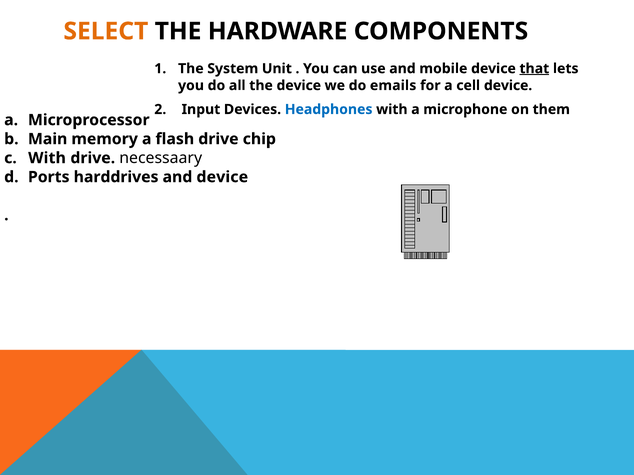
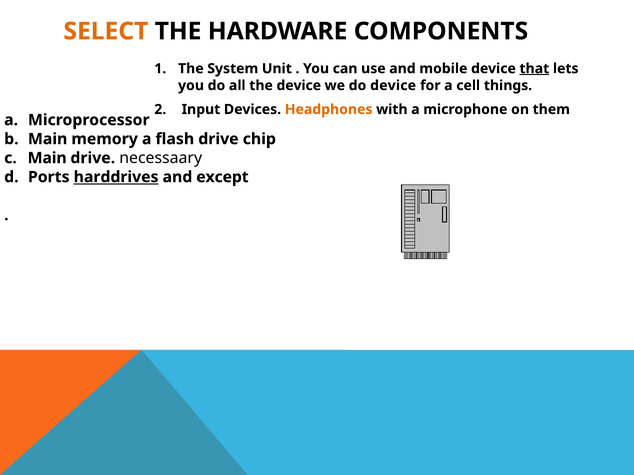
do emails: emails -> device
cell device: device -> things
Headphones colour: blue -> orange
With at (47, 158): With -> Main
harddrives underline: none -> present
and device: device -> except
